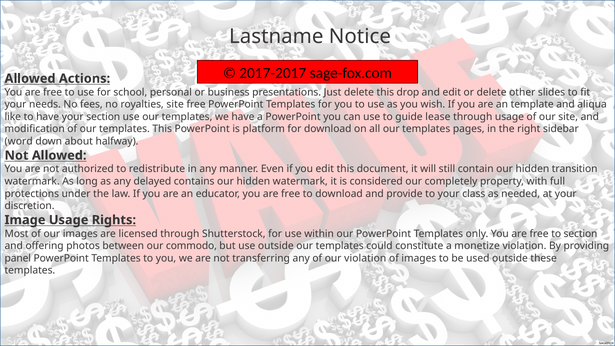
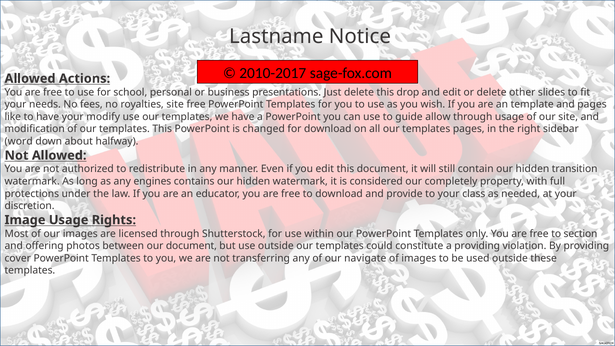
2017-2017: 2017-2017 -> 2010-2017
and aliqua: aliqua -> pages
your section: section -> modify
lease: lease -> allow
platform: platform -> changed
delayed: delayed -> engines
our commodo: commodo -> document
a monetize: monetize -> providing
panel: panel -> cover
our violation: violation -> navigate
